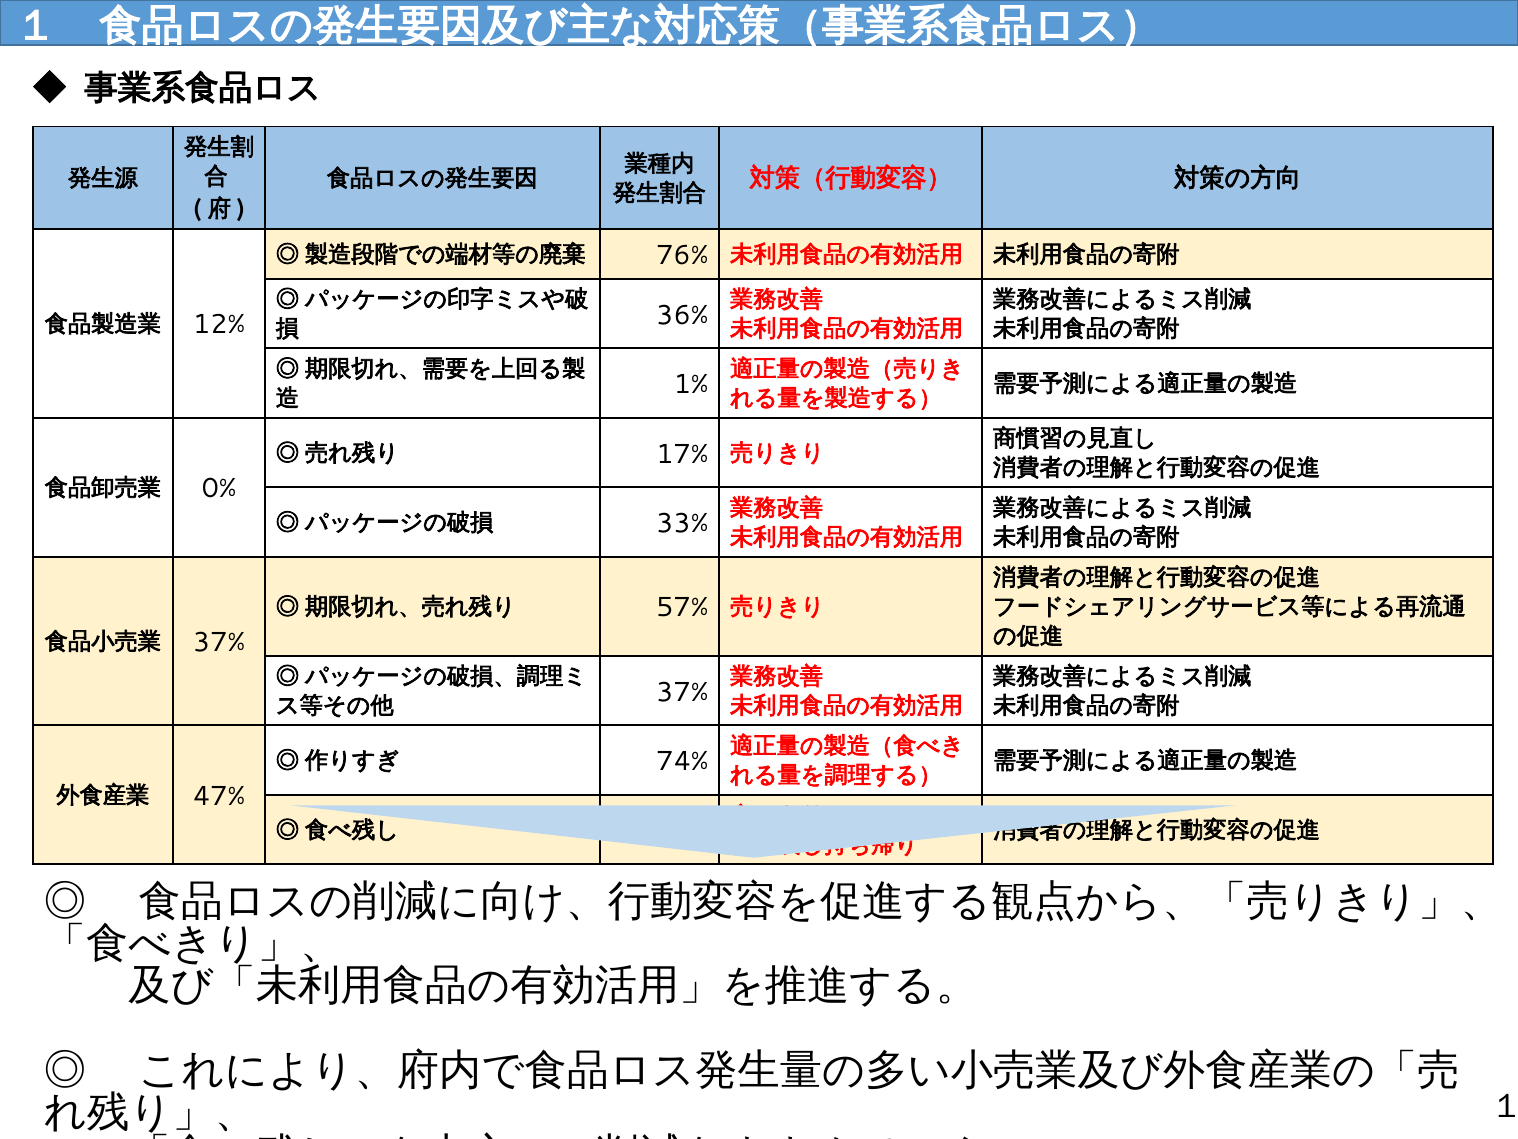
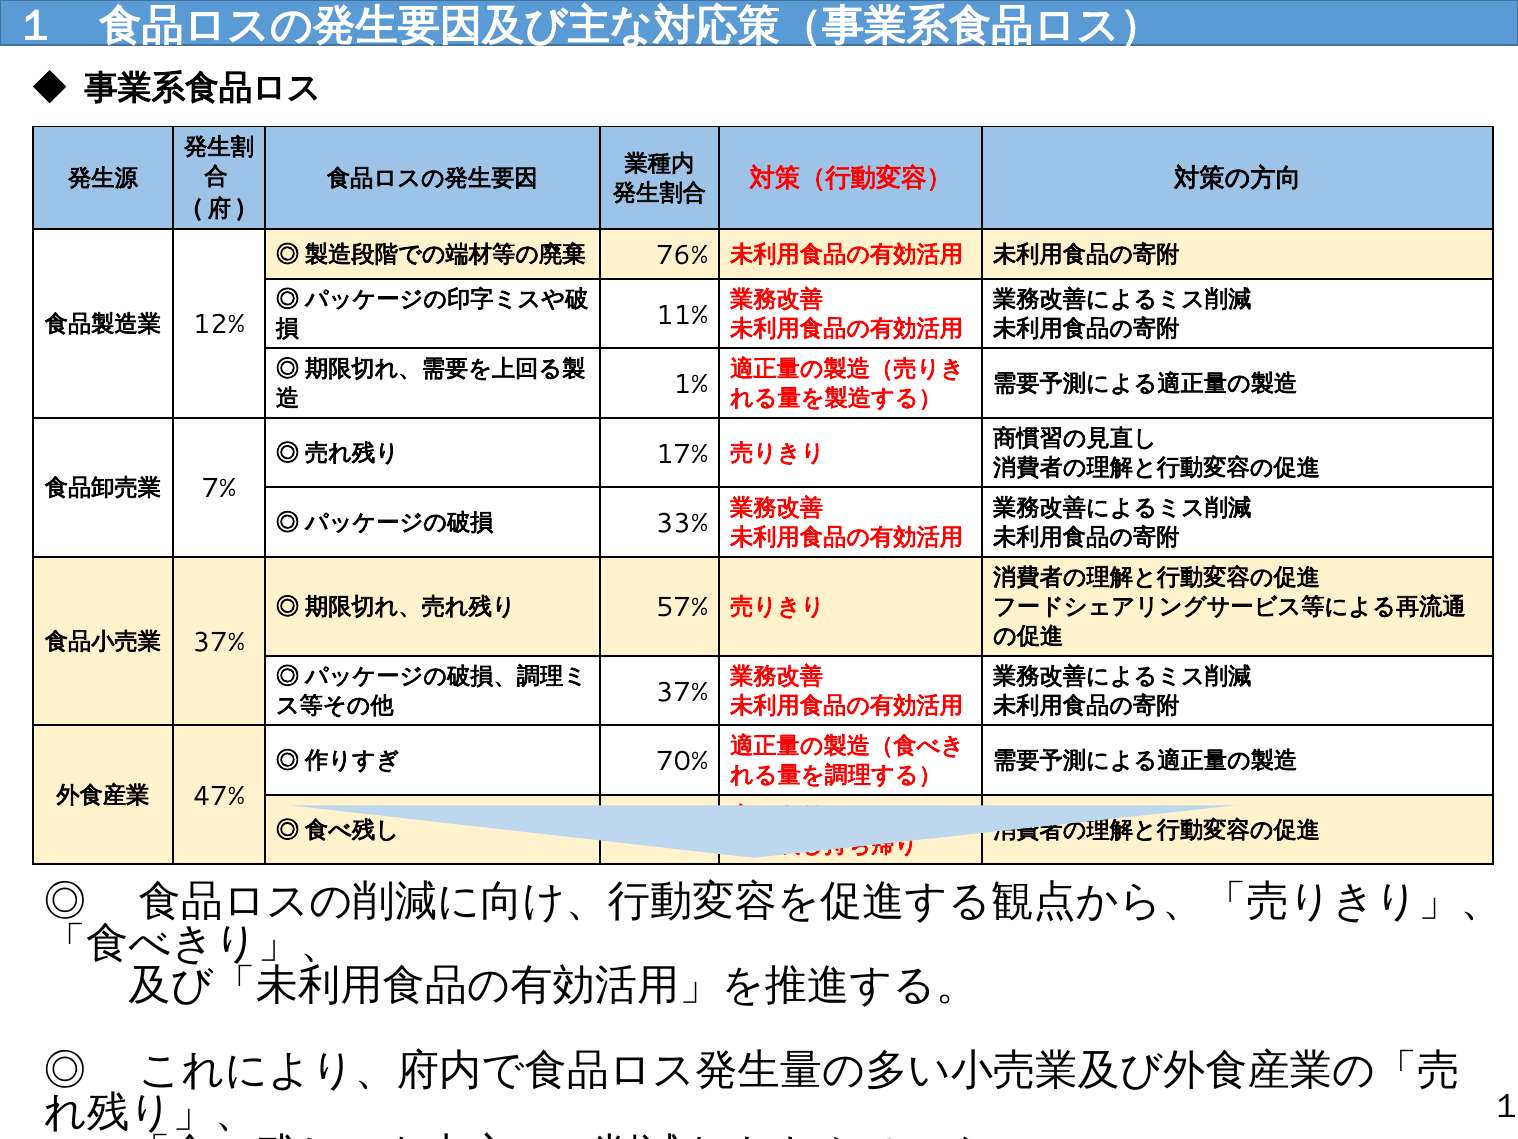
36%: 36% -> 11%
0%: 0% -> 7%
74%: 74% -> 70%
